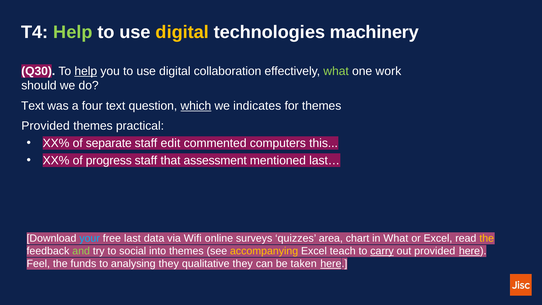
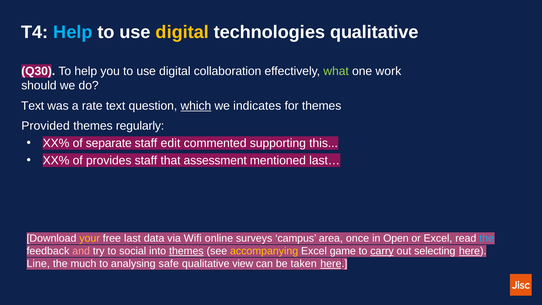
Help at (73, 32) colour: light green -> light blue
technologies machinery: machinery -> qualitative
help at (86, 71) underline: present -> none
four: four -> rate
practical: practical -> regularly
computers: computers -> supporting
progress: progress -> provides
your colour: light blue -> yellow
quizzes: quizzes -> campus
chart: chart -> once
in What: What -> Open
the at (487, 238) colour: yellow -> light blue
and colour: light green -> pink
themes at (186, 251) underline: none -> present
teach: teach -> game
out provided: provided -> selecting
Feel: Feel -> Line
funds: funds -> much
analysing they: they -> safe
qualitative they: they -> view
